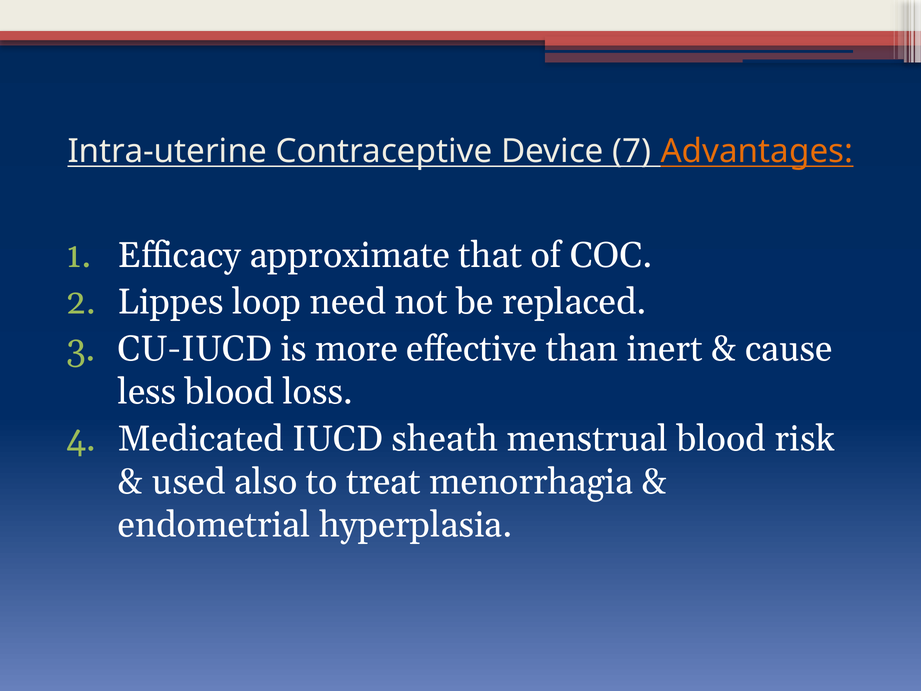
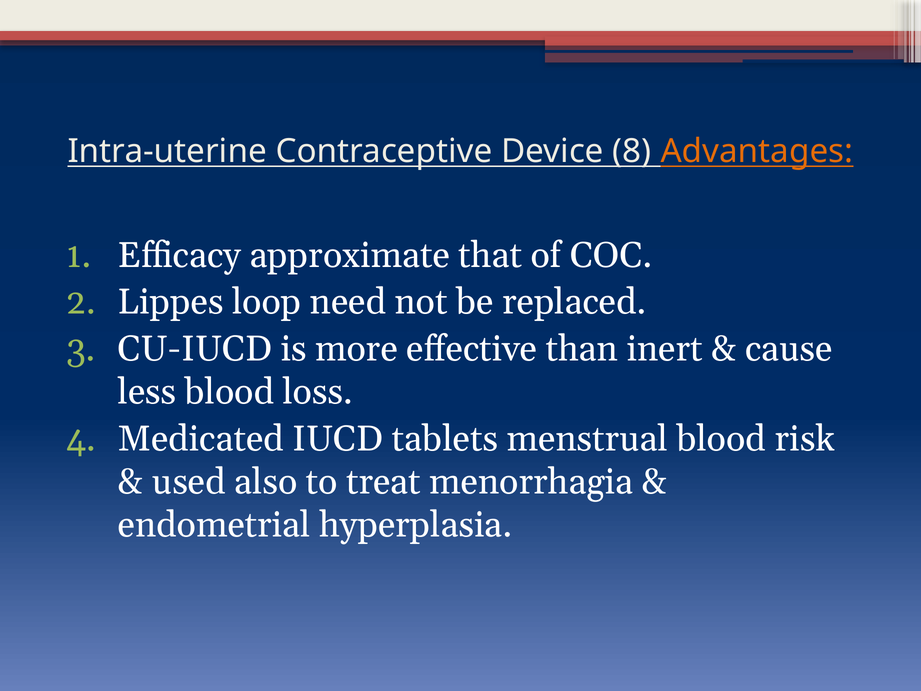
7: 7 -> 8
sheath: sheath -> tablets
